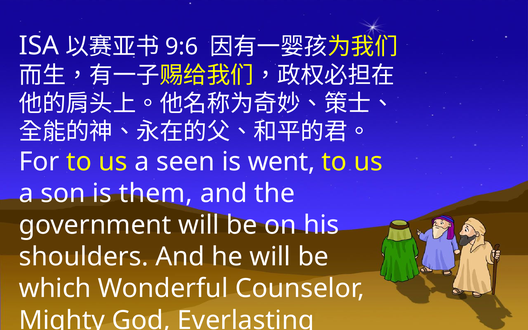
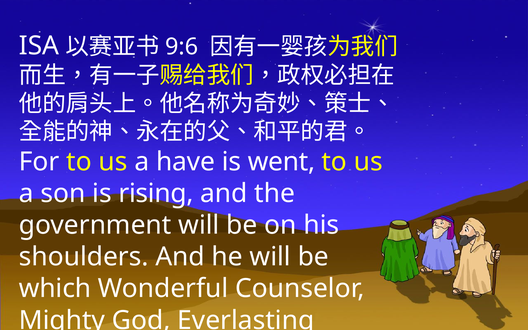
seen: seen -> have
them: them -> rising
